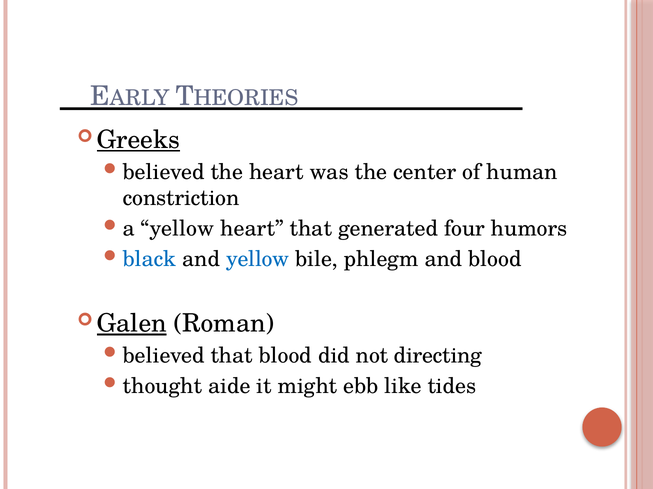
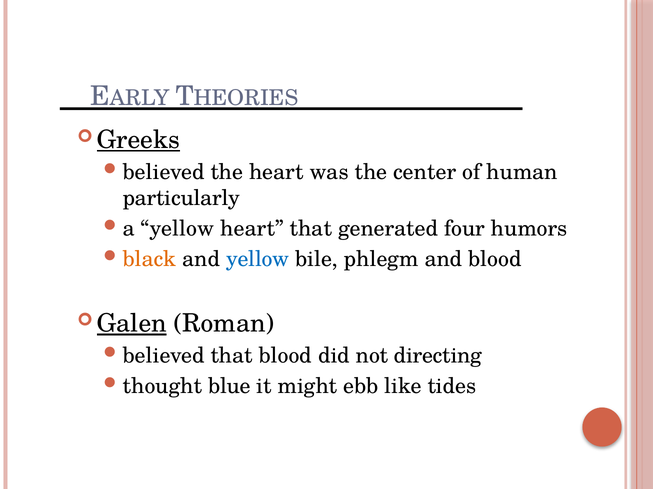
constriction: constriction -> particularly
black colour: blue -> orange
aide: aide -> blue
